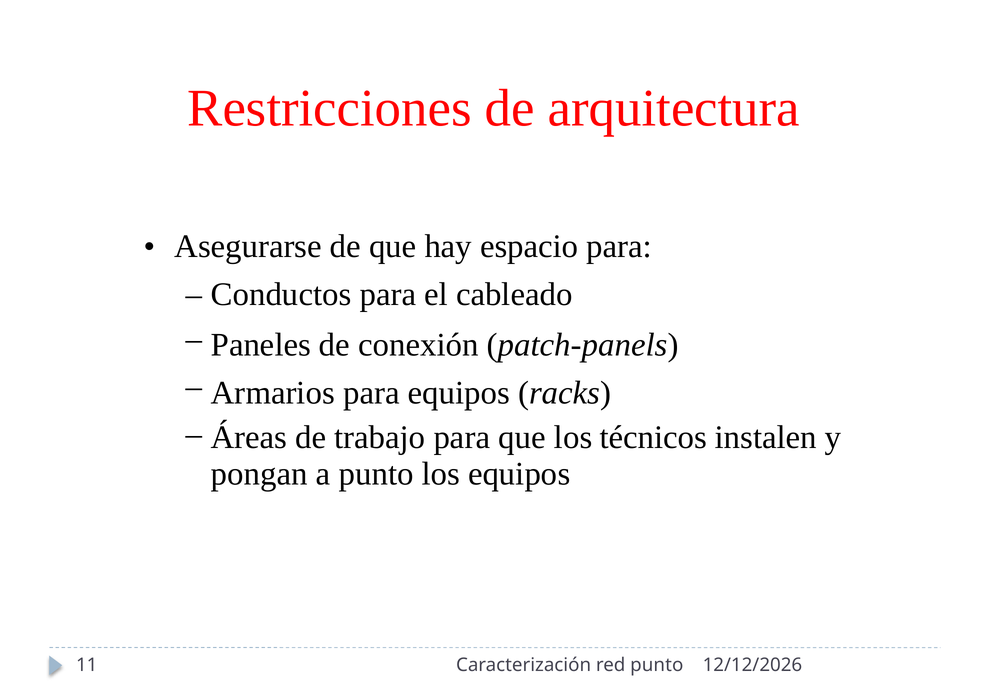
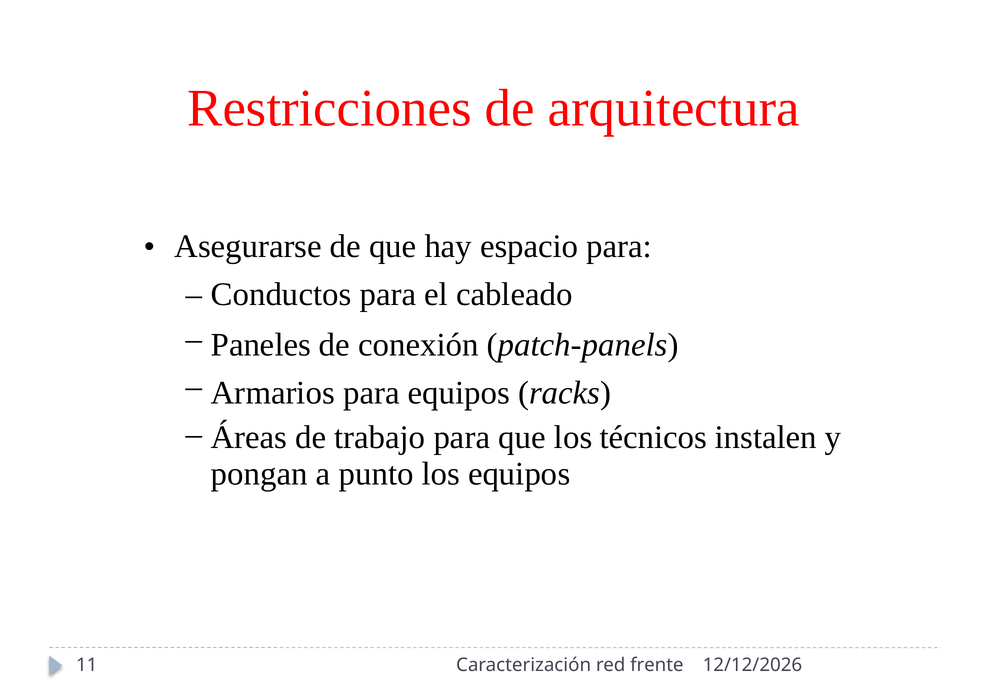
red punto: punto -> frente
